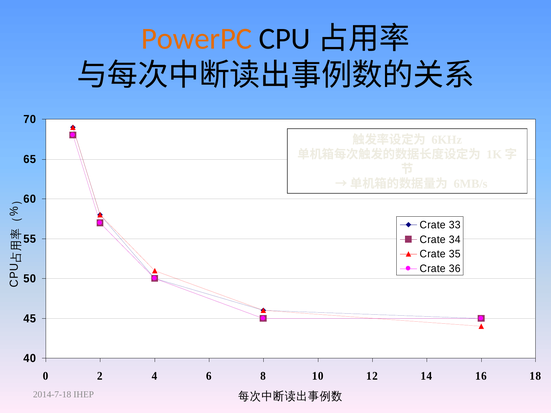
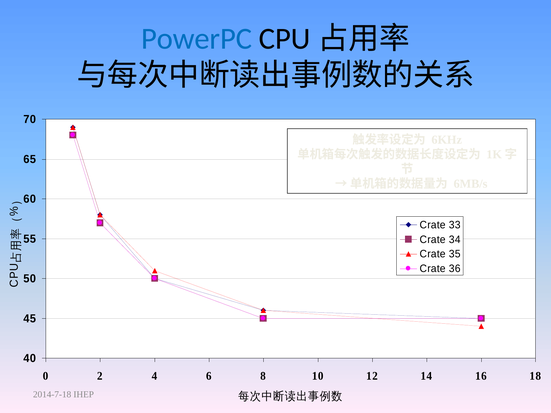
PowerPC colour: orange -> blue
